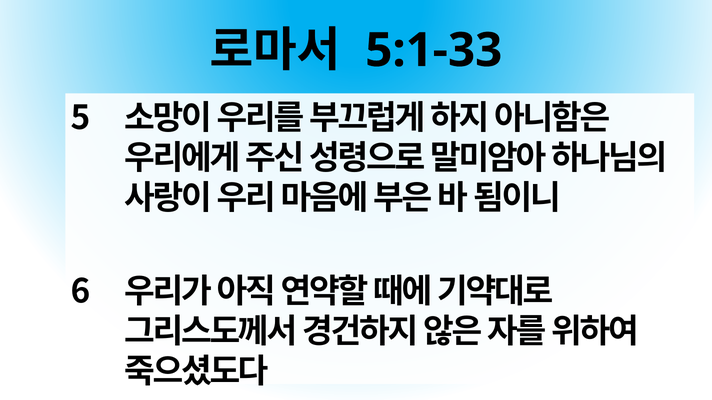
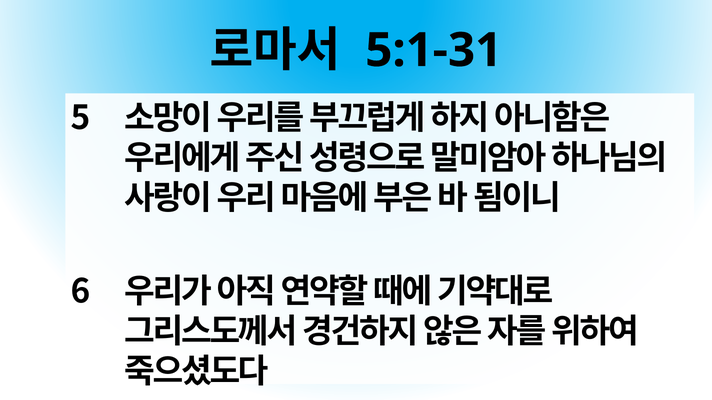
5:1-33: 5:1-33 -> 5:1-31
